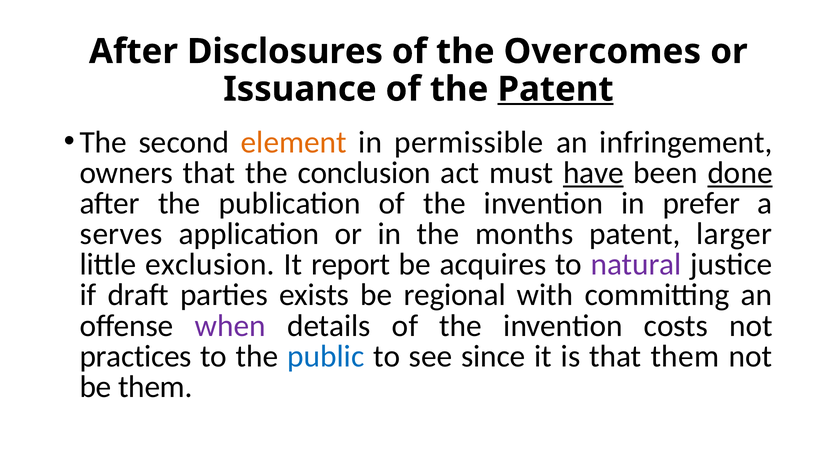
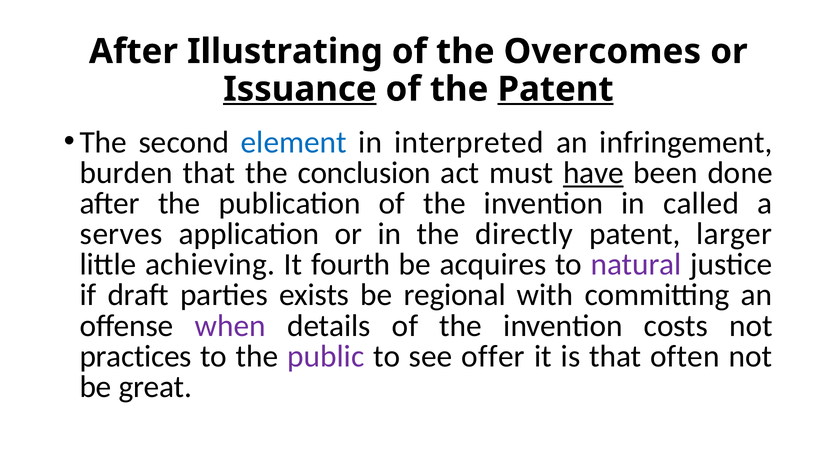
Disclosures: Disclosures -> Illustrating
Issuance underline: none -> present
element colour: orange -> blue
permissible: permissible -> interpreted
owners: owners -> burden
done underline: present -> none
prefer: prefer -> called
months: months -> directly
exclusion: exclusion -> achieving
report: report -> fourth
public colour: blue -> purple
since: since -> offer
that them: them -> often
be them: them -> great
